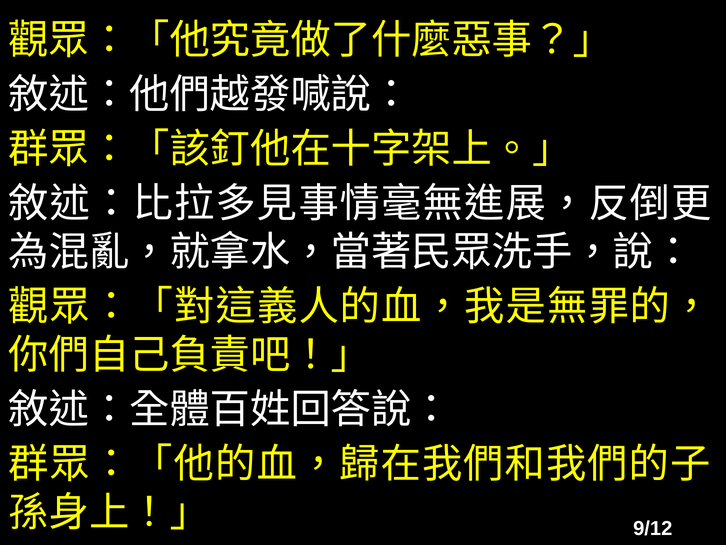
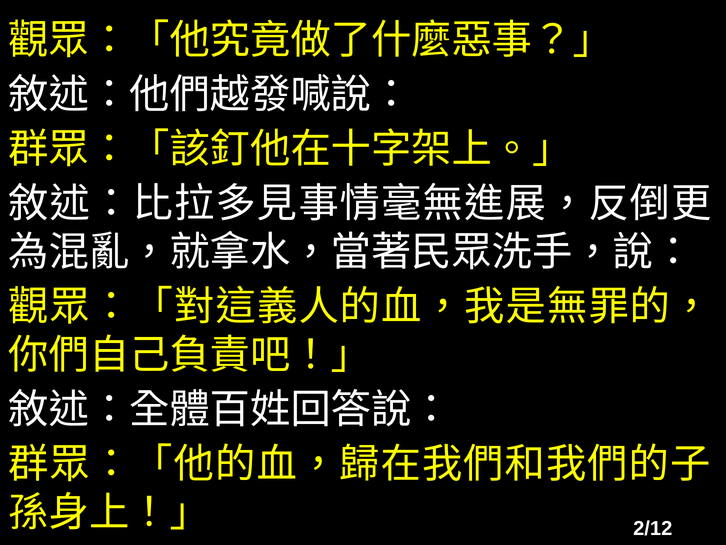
9/12: 9/12 -> 2/12
